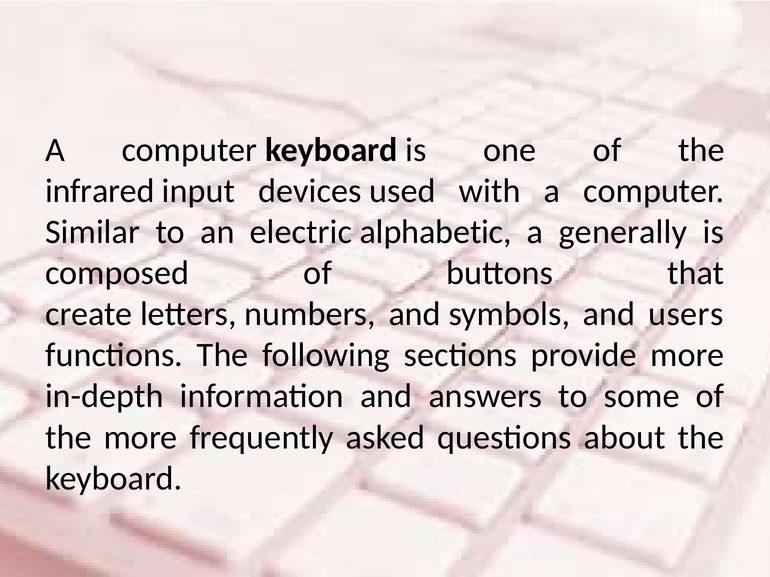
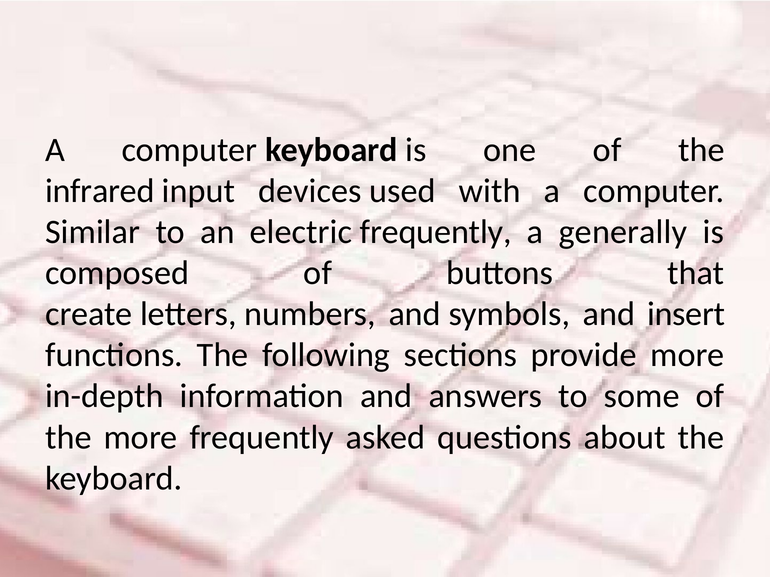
electric alphabetic: alphabetic -> frequently
users: users -> insert
